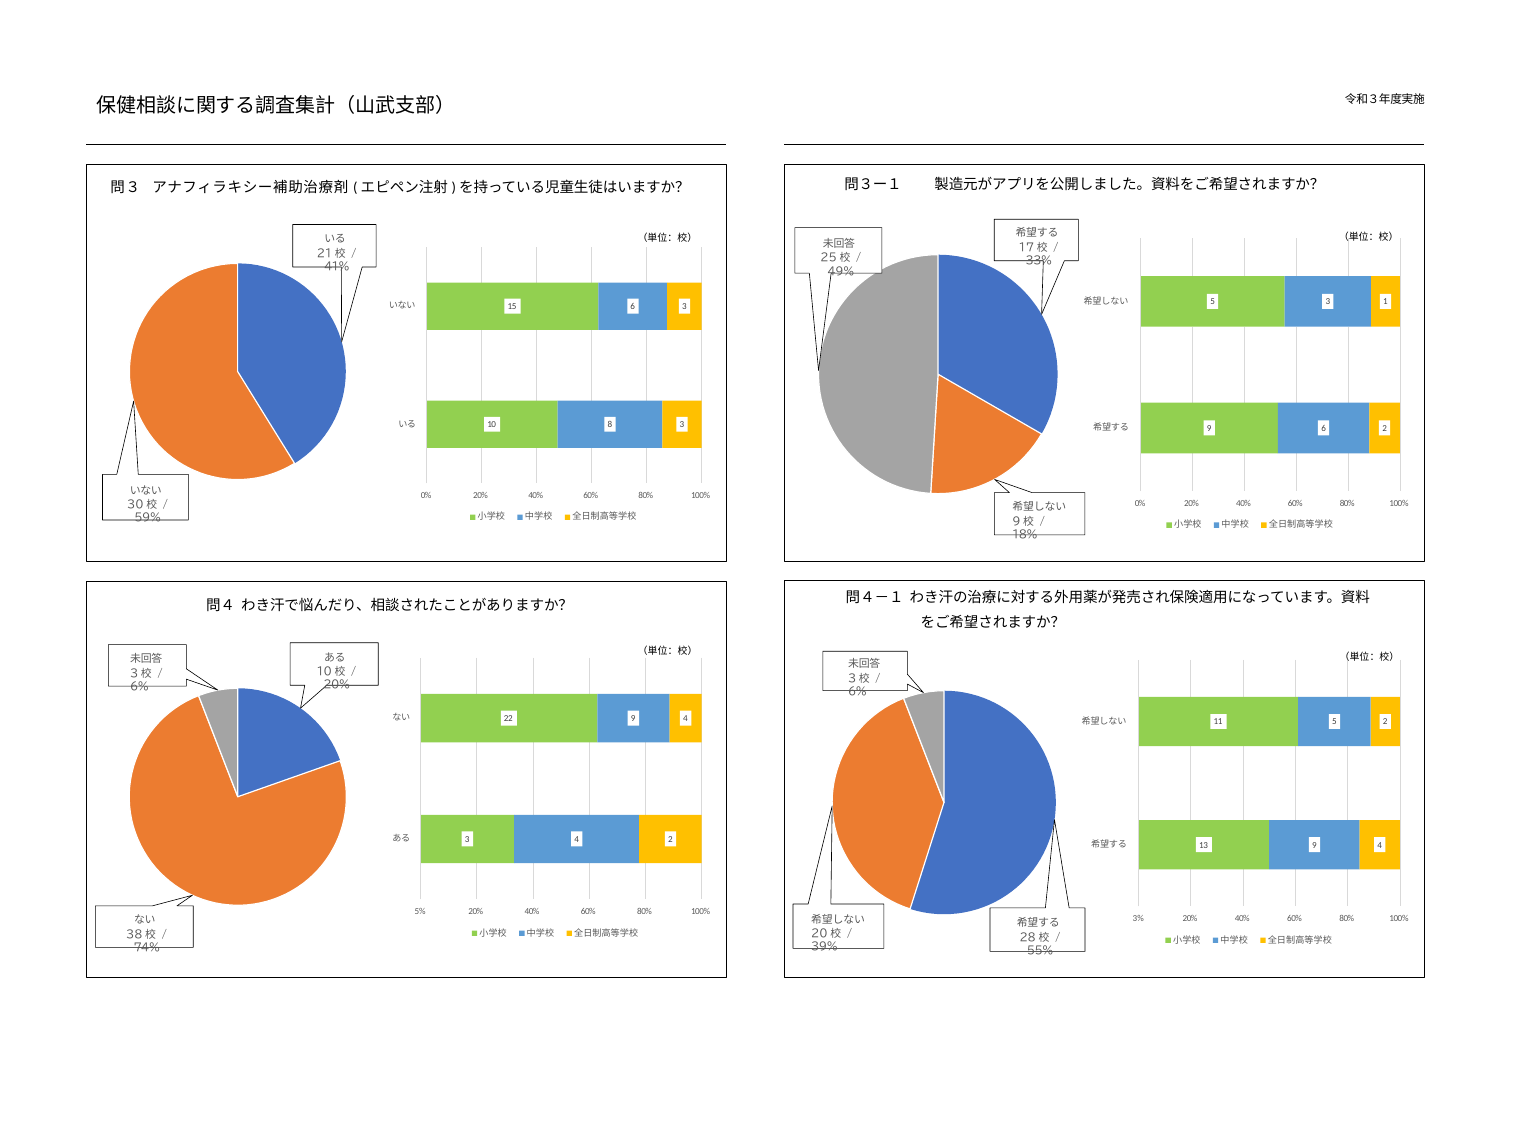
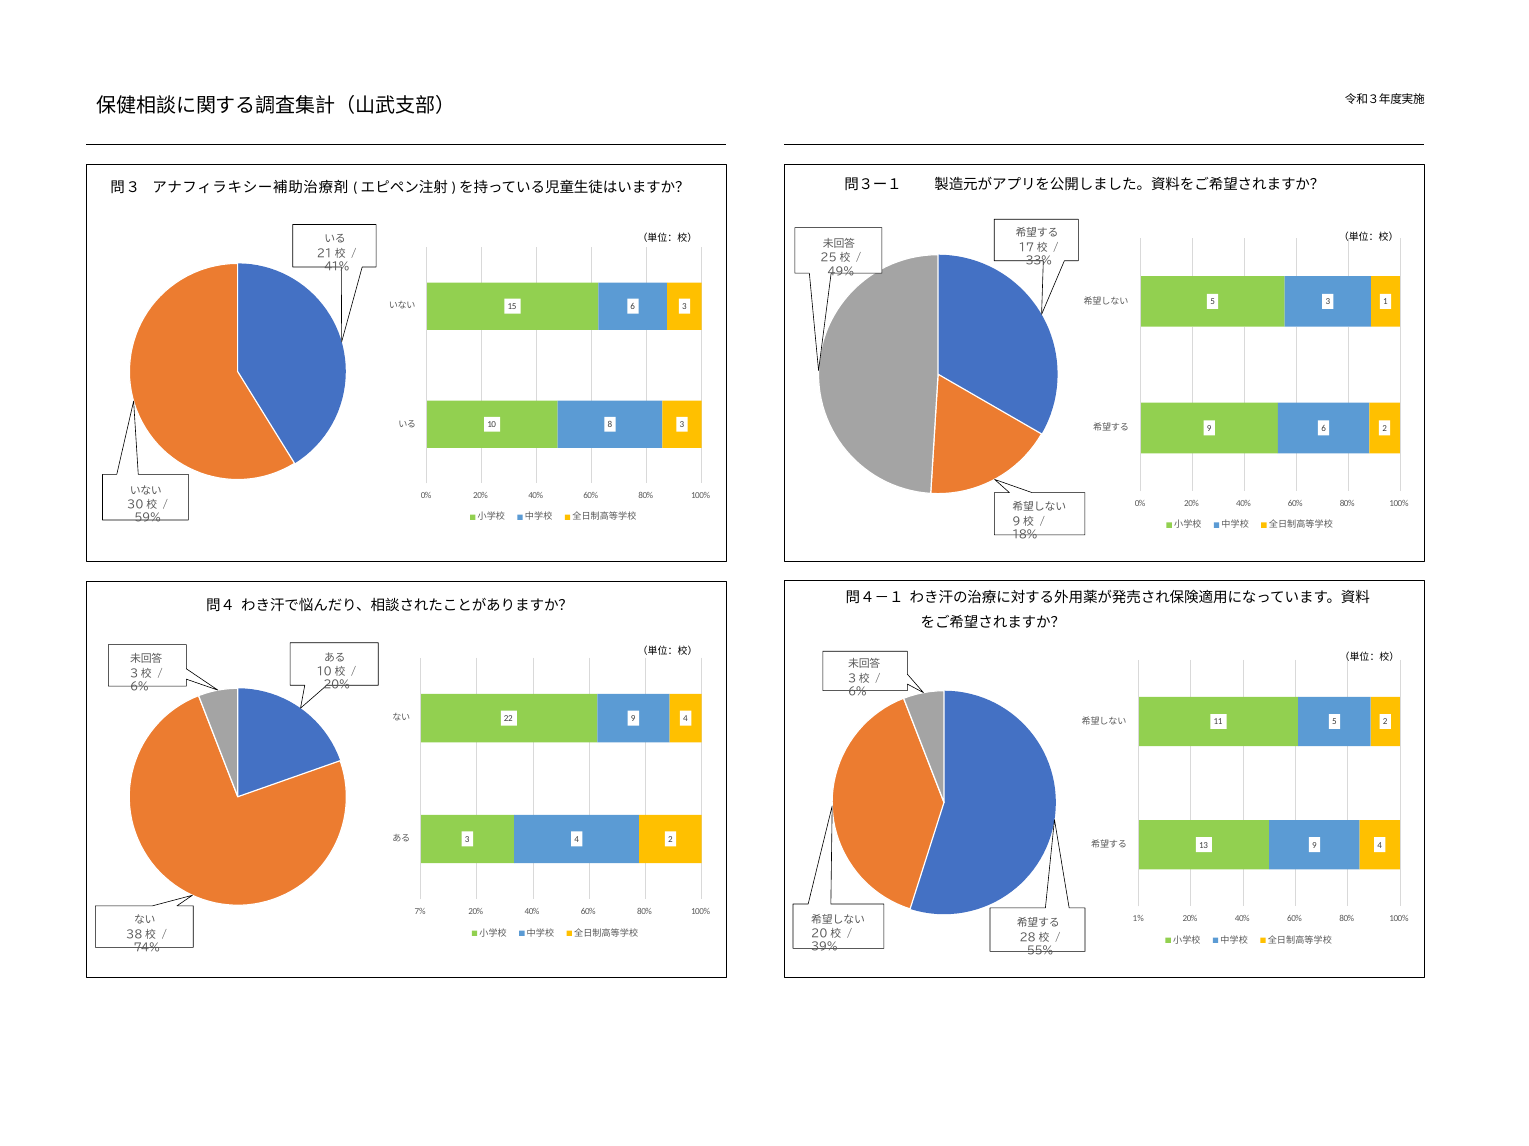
5%: 5% -> 7%
3%: 3% -> 1%
